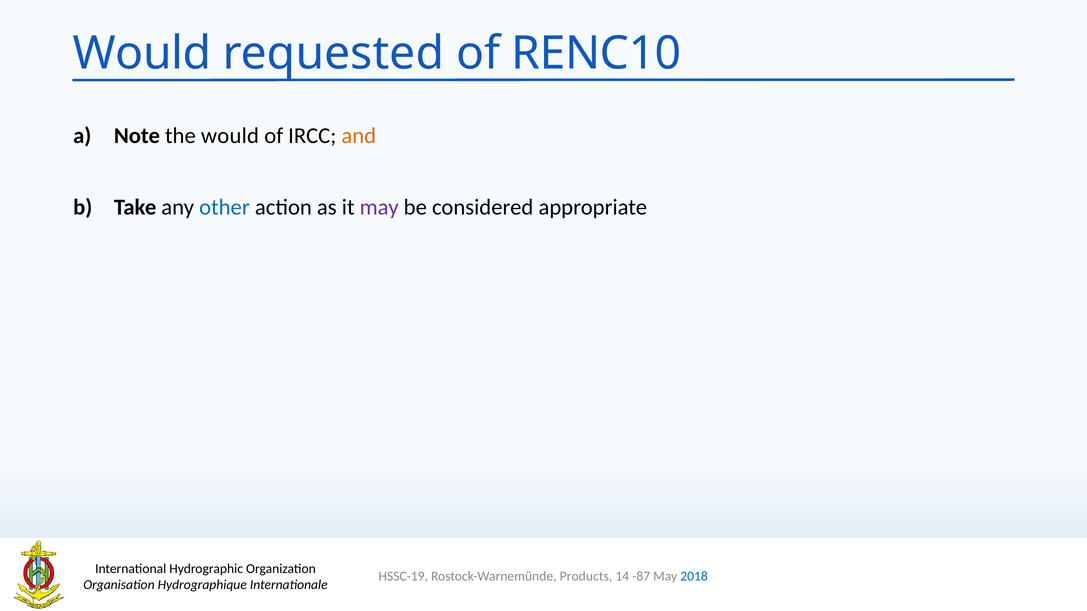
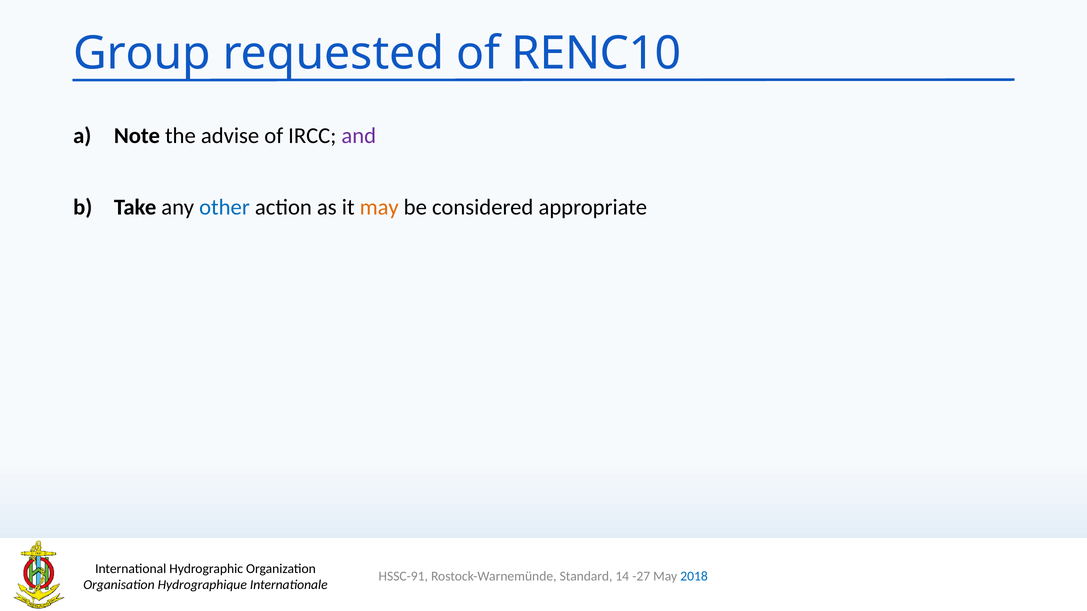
Would at (142, 54): Would -> Group
the would: would -> advise
and colour: orange -> purple
may at (379, 207) colour: purple -> orange
HSSC-19: HSSC-19 -> HSSC-91
Products: Products -> Standard
-87: -87 -> -27
